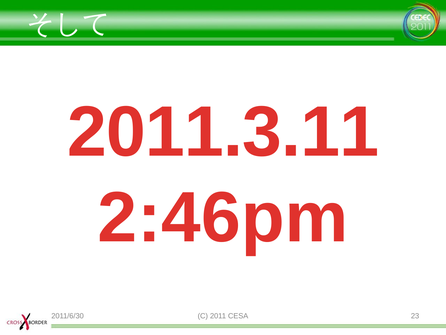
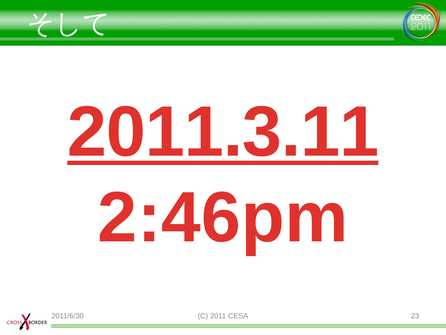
2011.3.11 underline: none -> present
